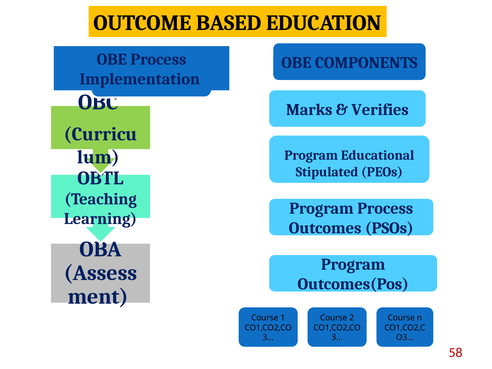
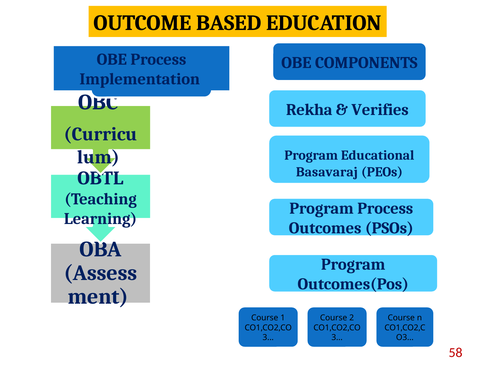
Marks: Marks -> Rekha
Stipulated: Stipulated -> Basavaraj
